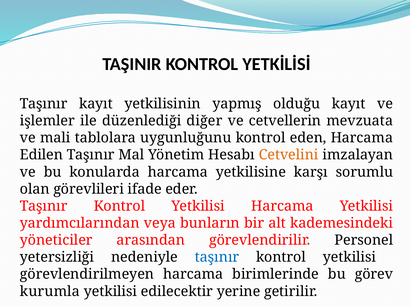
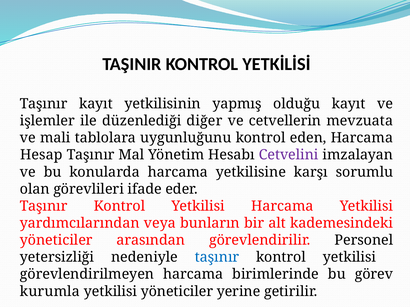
Edilen: Edilen -> Hesap
Cetvelini colour: orange -> purple
yetkilisi edilecektir: edilecektir -> yöneticiler
